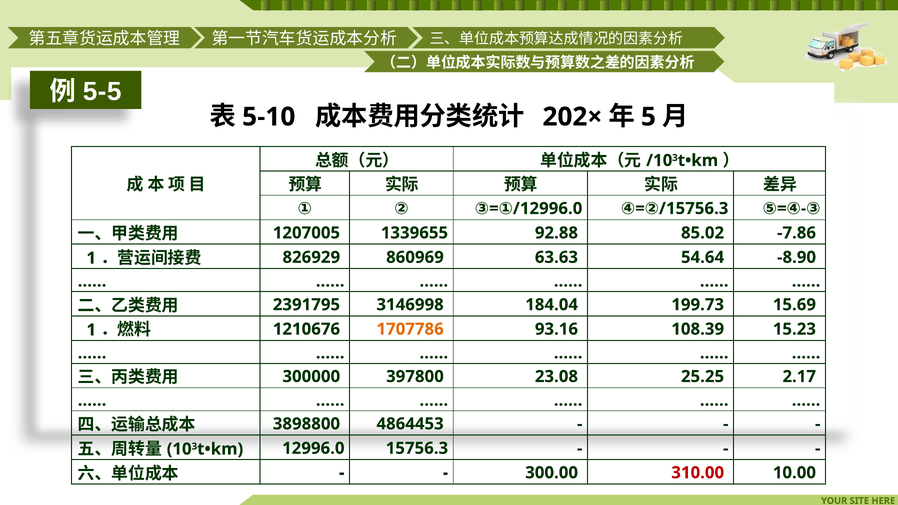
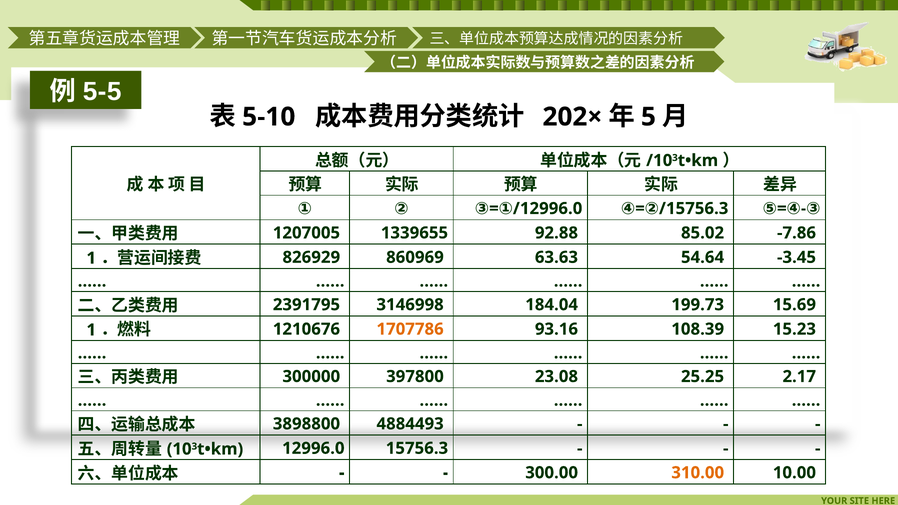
-8.90: -8.90 -> -3.45
4864453: 4864453 -> 4884493
310.00 colour: red -> orange
